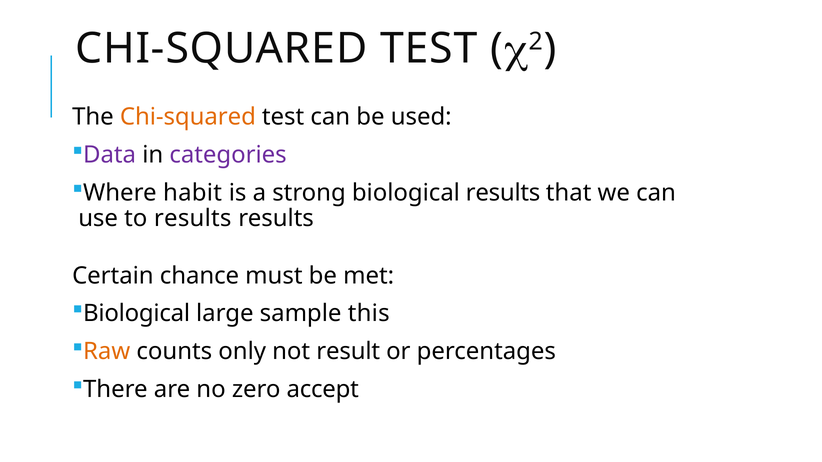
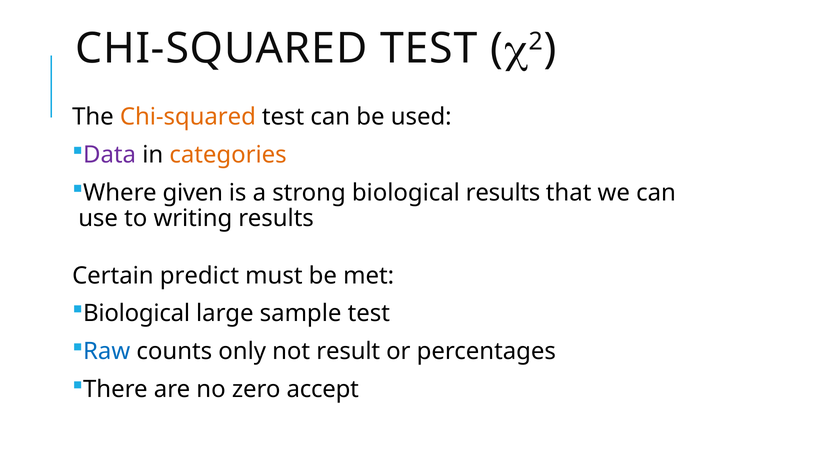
categories colour: purple -> orange
habit: habit -> given
to results: results -> writing
chance: chance -> predict
sample this: this -> test
Raw colour: orange -> blue
